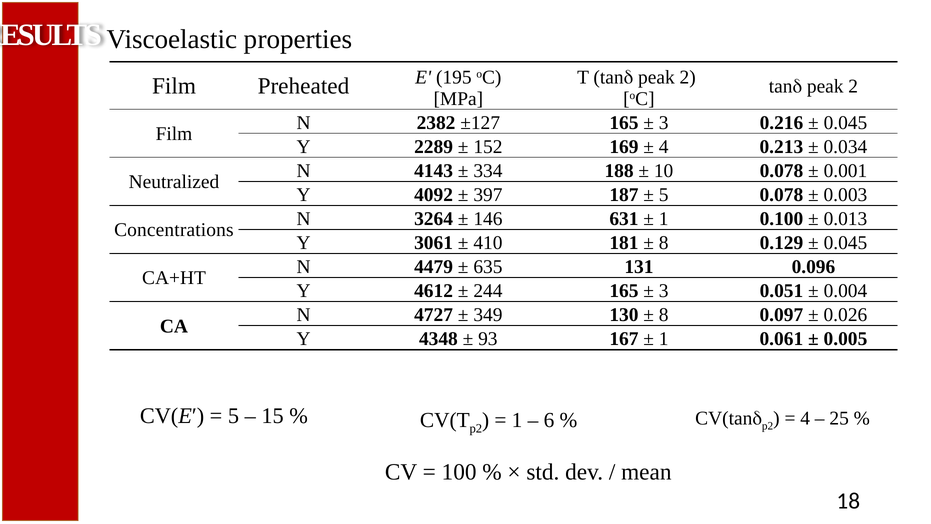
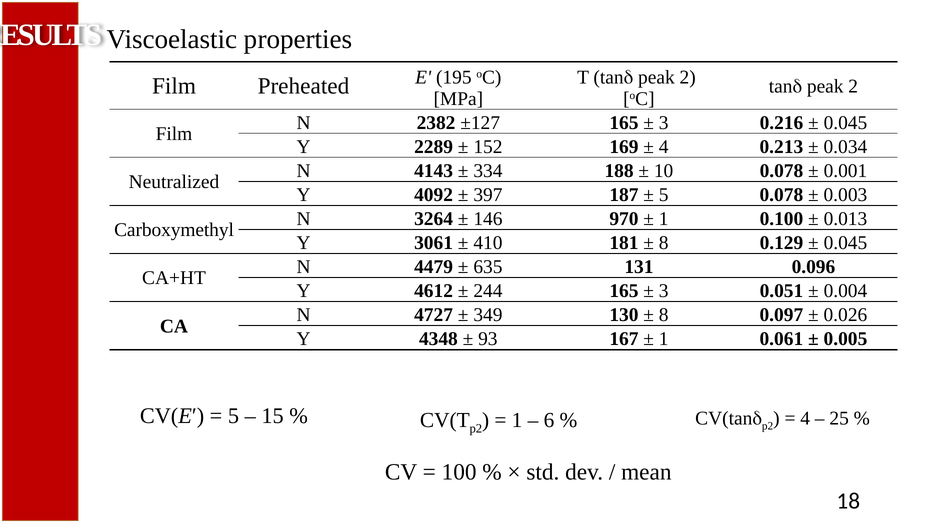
631: 631 -> 970
Concentrations: Concentrations -> Carboxymethyl
